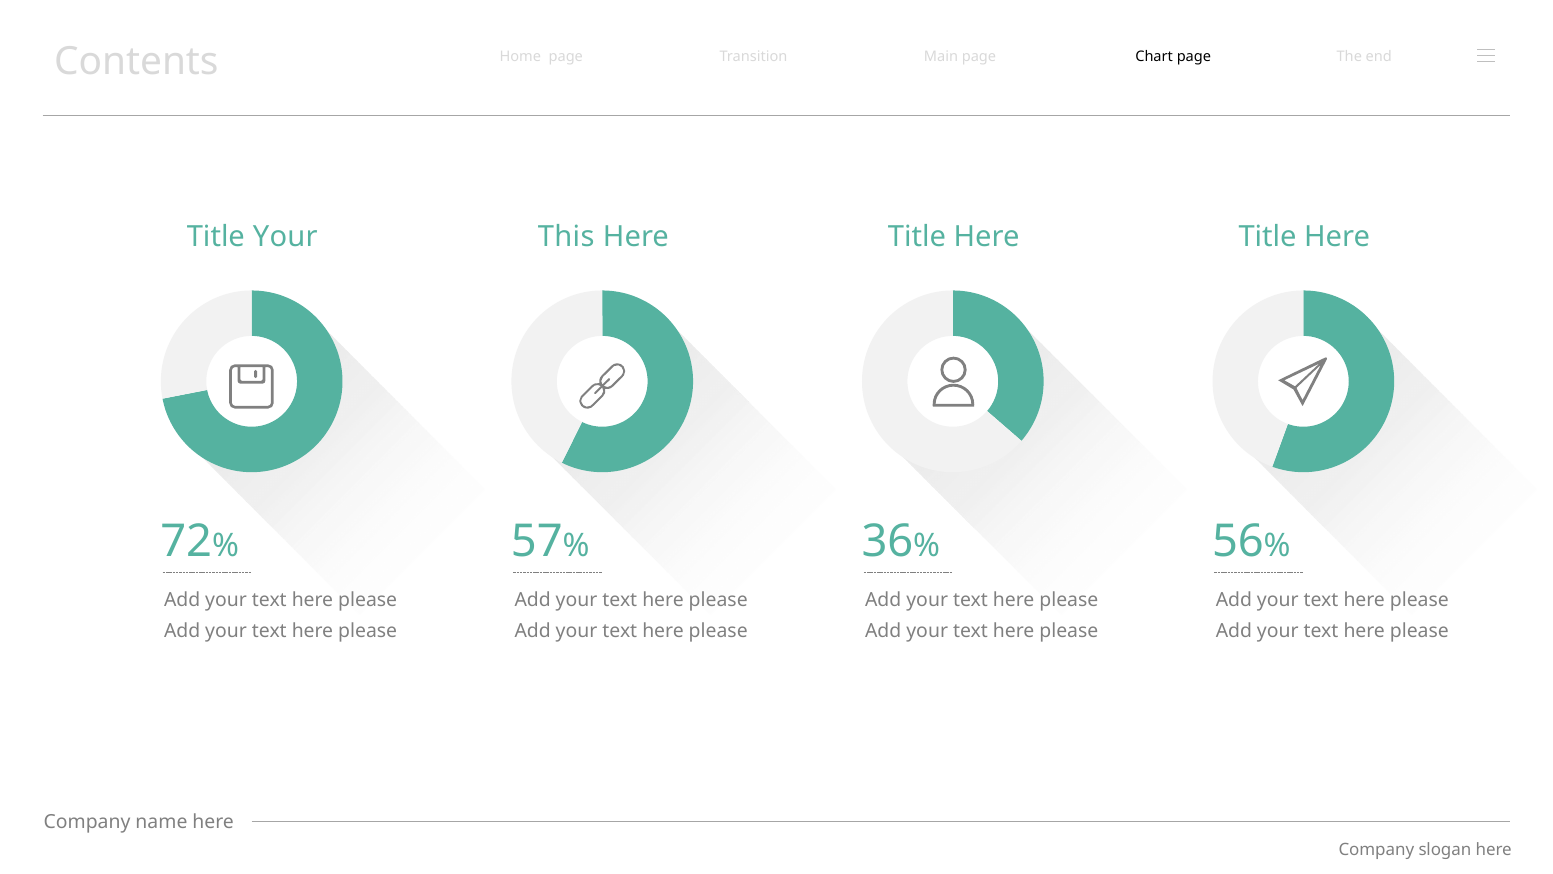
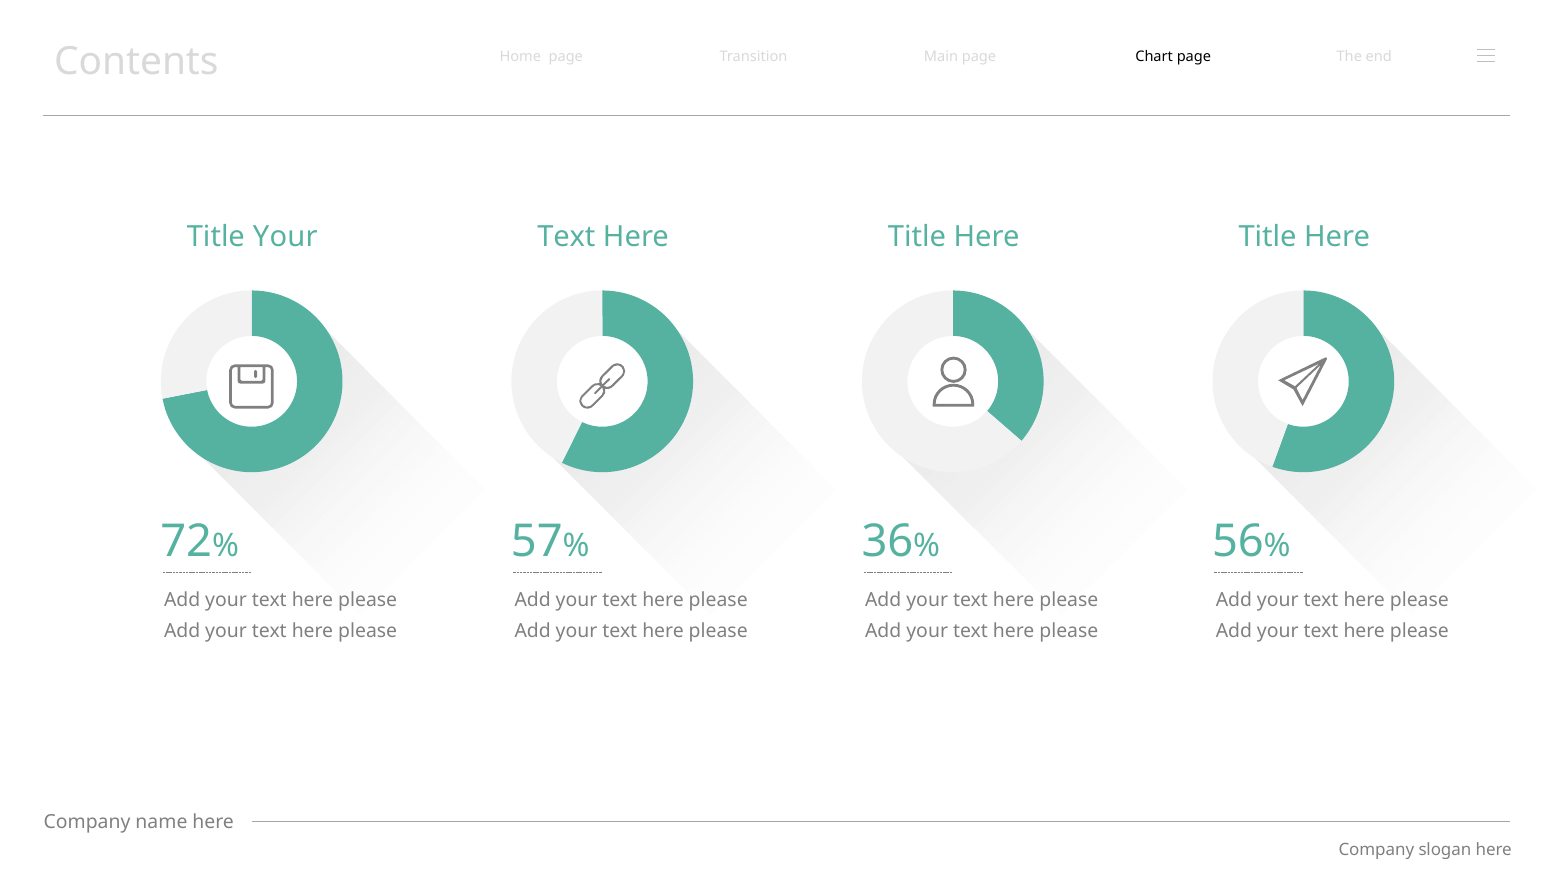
This at (566, 237): This -> Text
